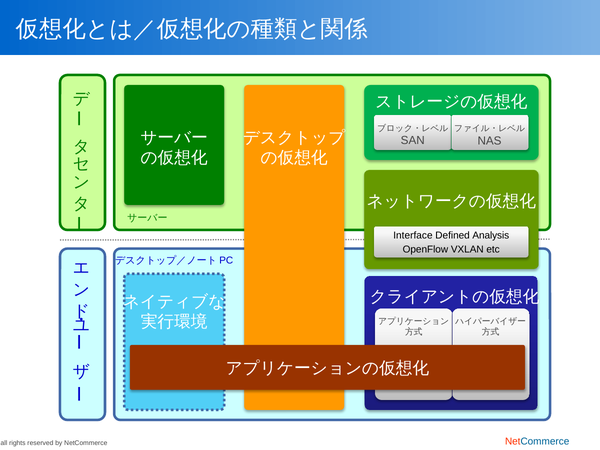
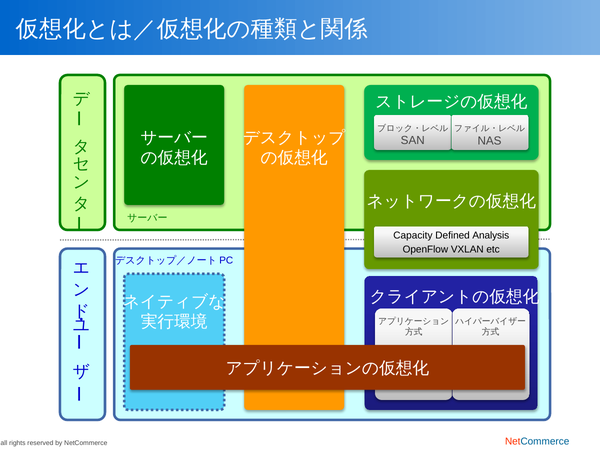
Interface: Interface -> Capacity
